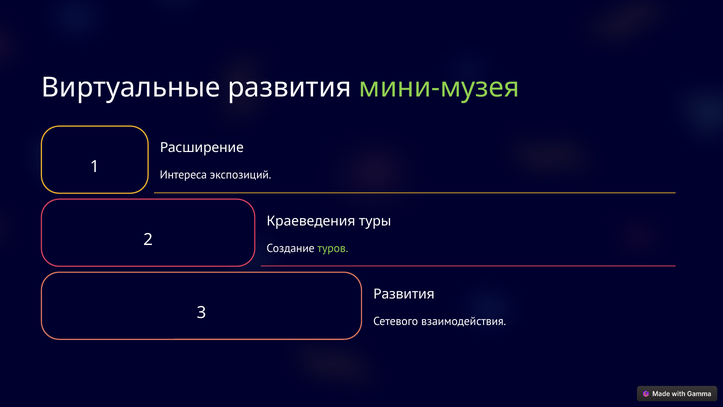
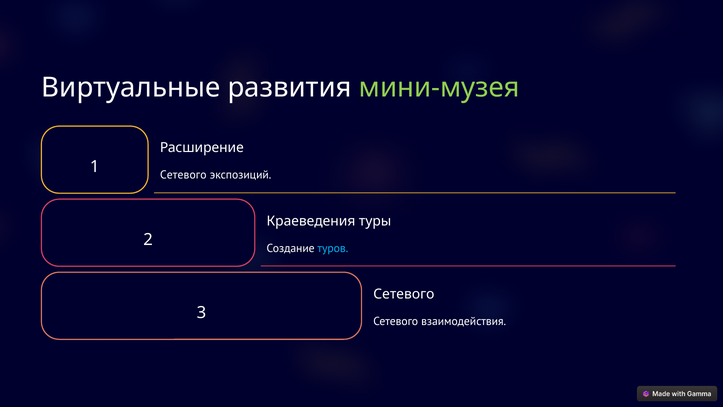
Интереса at (183, 175): Интереса -> Сетевого
туров colour: light green -> light blue
Развития at (404, 294): Развития -> Сетевого
